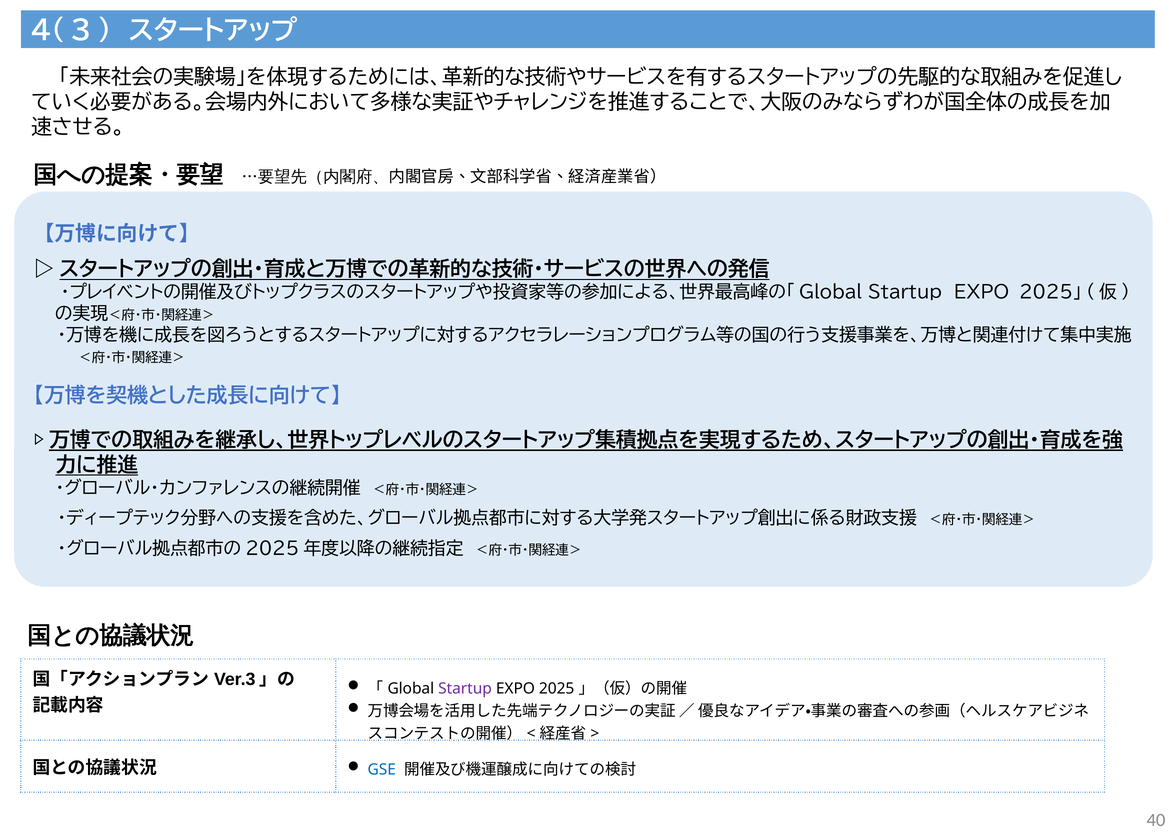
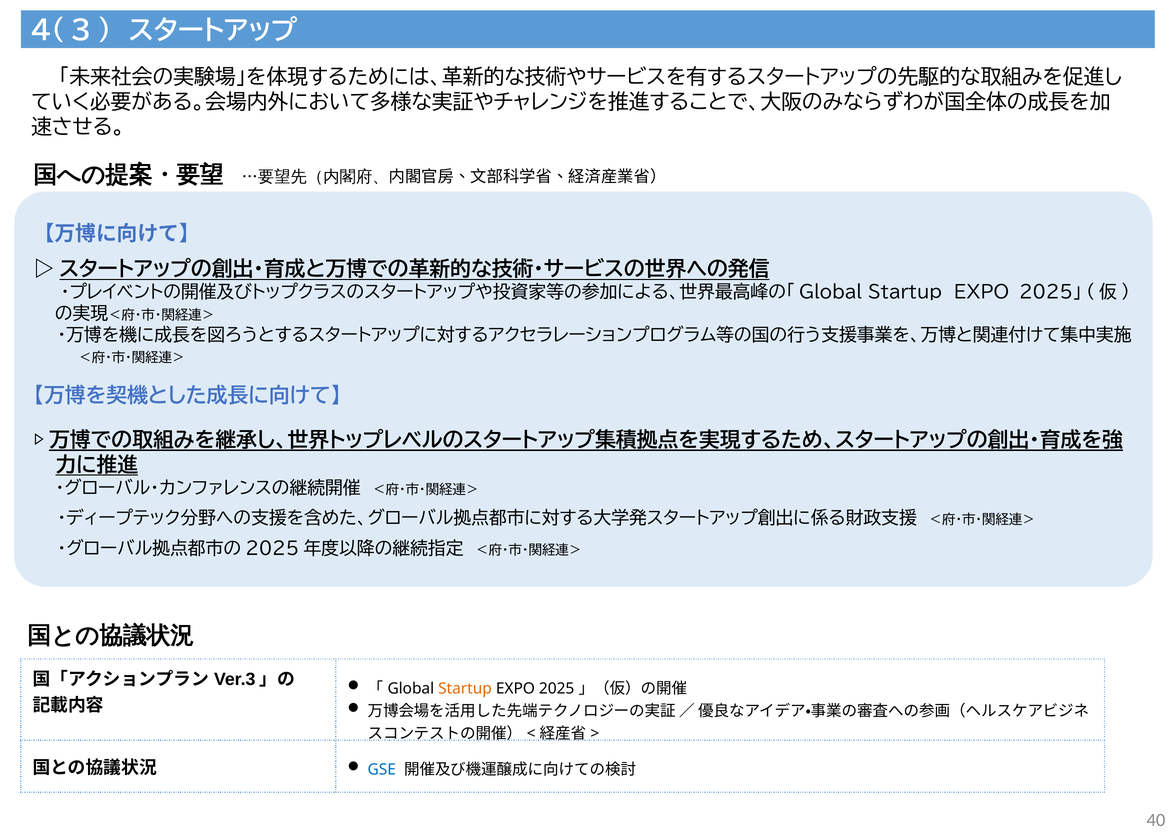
Startup at (465, 688) colour: purple -> orange
